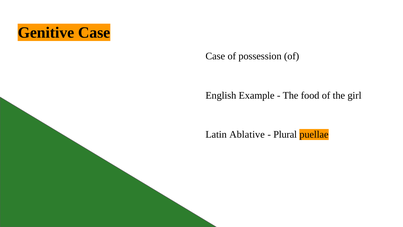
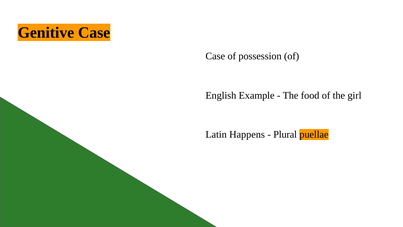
Ablative: Ablative -> Happens
